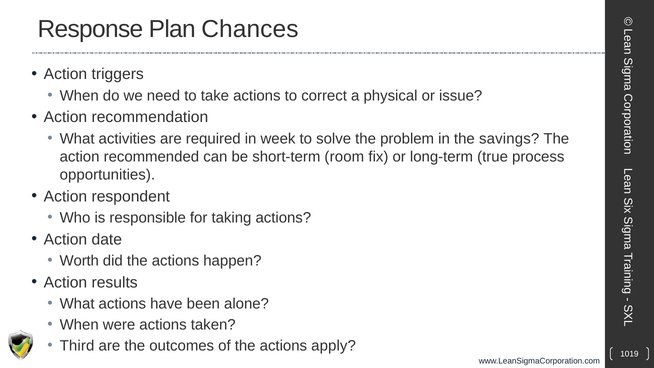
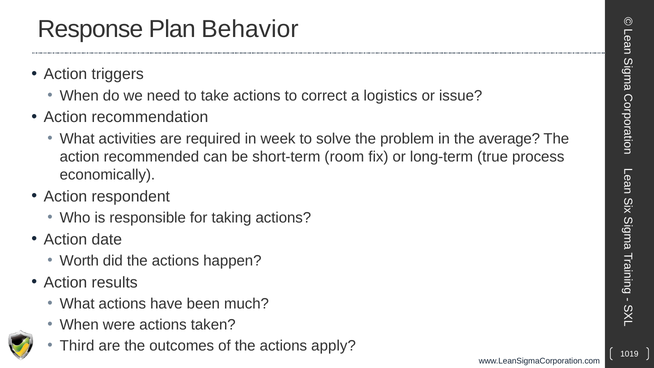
Chances: Chances -> Behavior
physical: physical -> logistics
savings: savings -> average
opportunities: opportunities -> economically
alone: alone -> much
